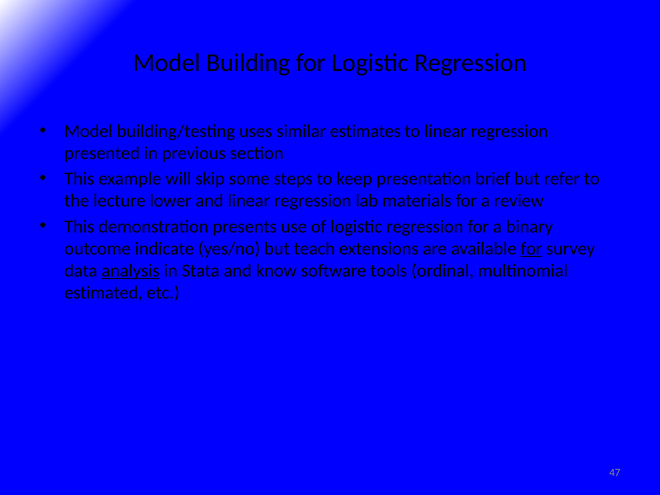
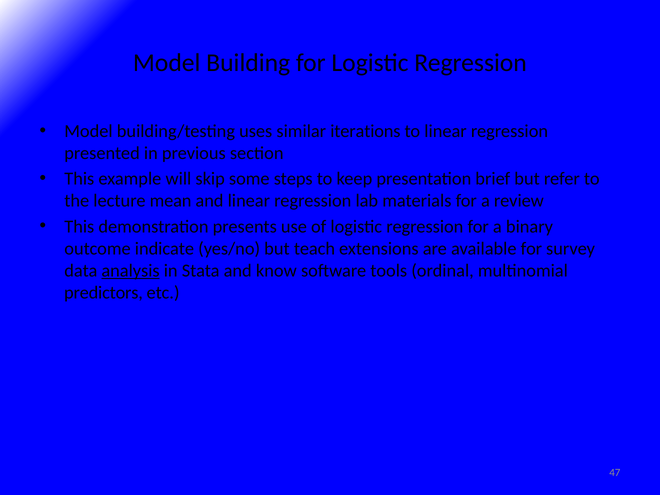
estimates: estimates -> iterations
lower: lower -> mean
for at (531, 248) underline: present -> none
estimated: estimated -> predictors
